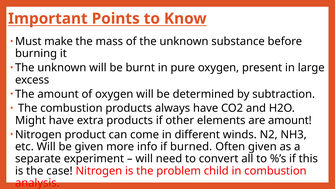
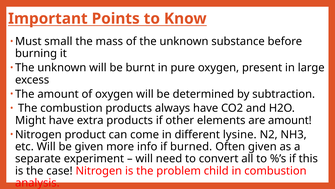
make: make -> small
different winds: winds -> lysine
